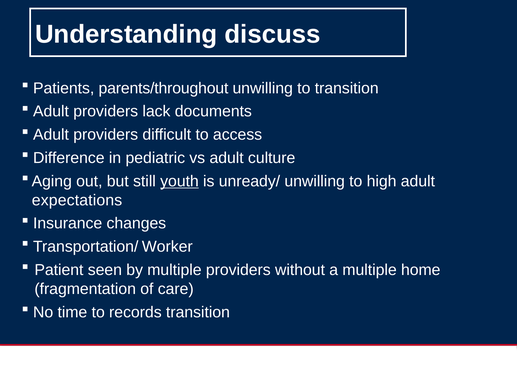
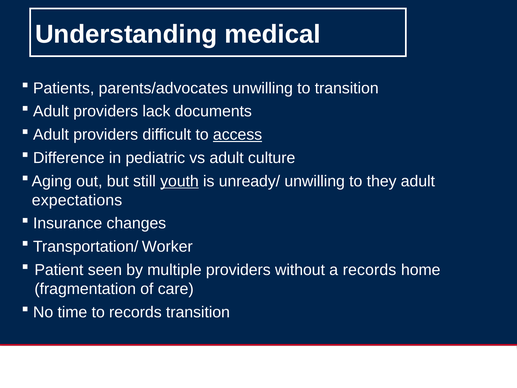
discuss: discuss -> medical
parents/throughout: parents/throughout -> parents/advocates
access underline: none -> present
high: high -> they
a multiple: multiple -> records
